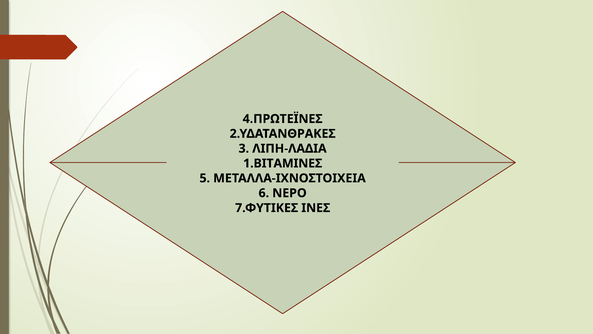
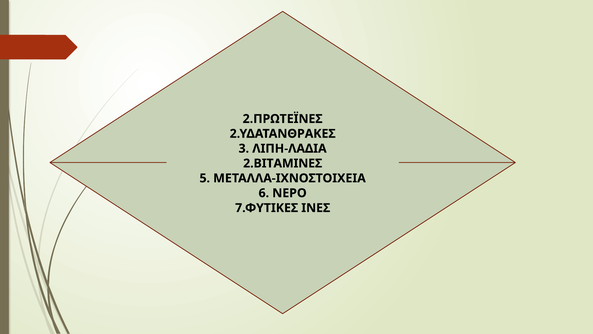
4.ΠΡΩΤΕΪΝΕΣ: 4.ΠΡΩΤΕΪΝΕΣ -> 2.ΠΡΩΤΕΪΝΕΣ
1.ΒΙΤΑΜΙΝΕΣ: 1.ΒΙΤΑΜΙΝΕΣ -> 2.ΒΙΤΑΜΙΝΕΣ
